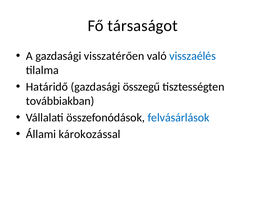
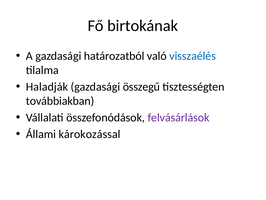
társaságot: társaságot -> birtokának
visszatérően: visszatérően -> határozatból
Határidő: Határidő -> Haladják
felvásárlások colour: blue -> purple
